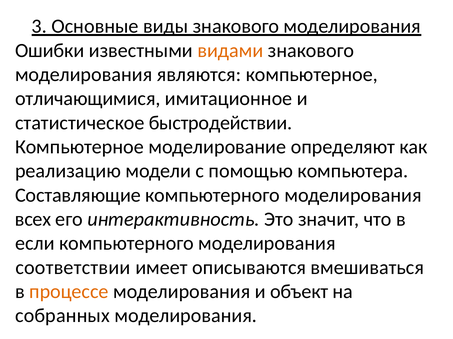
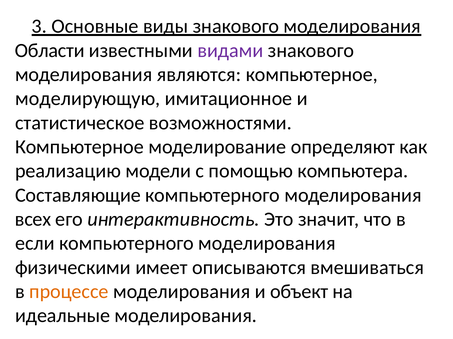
Ошибки: Ошибки -> Области
видами colour: orange -> purple
отличающимися: отличающимися -> моделирующую
быстродействии: быстродействии -> возможностями
соответствии: соответствии -> физическими
собранных: собранных -> идеальные
